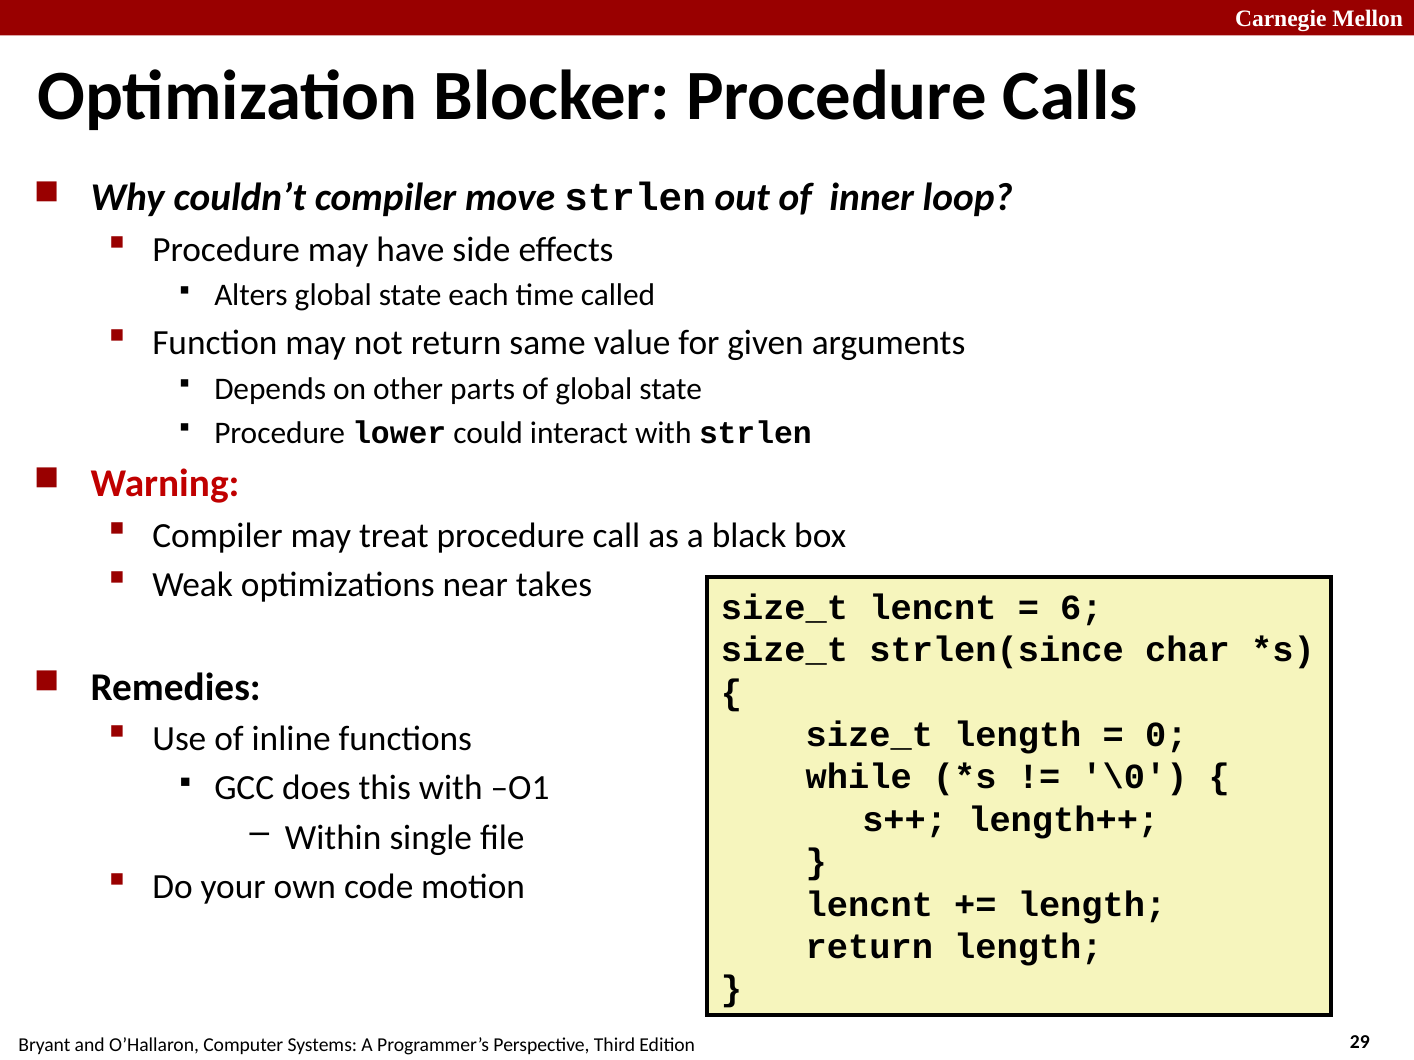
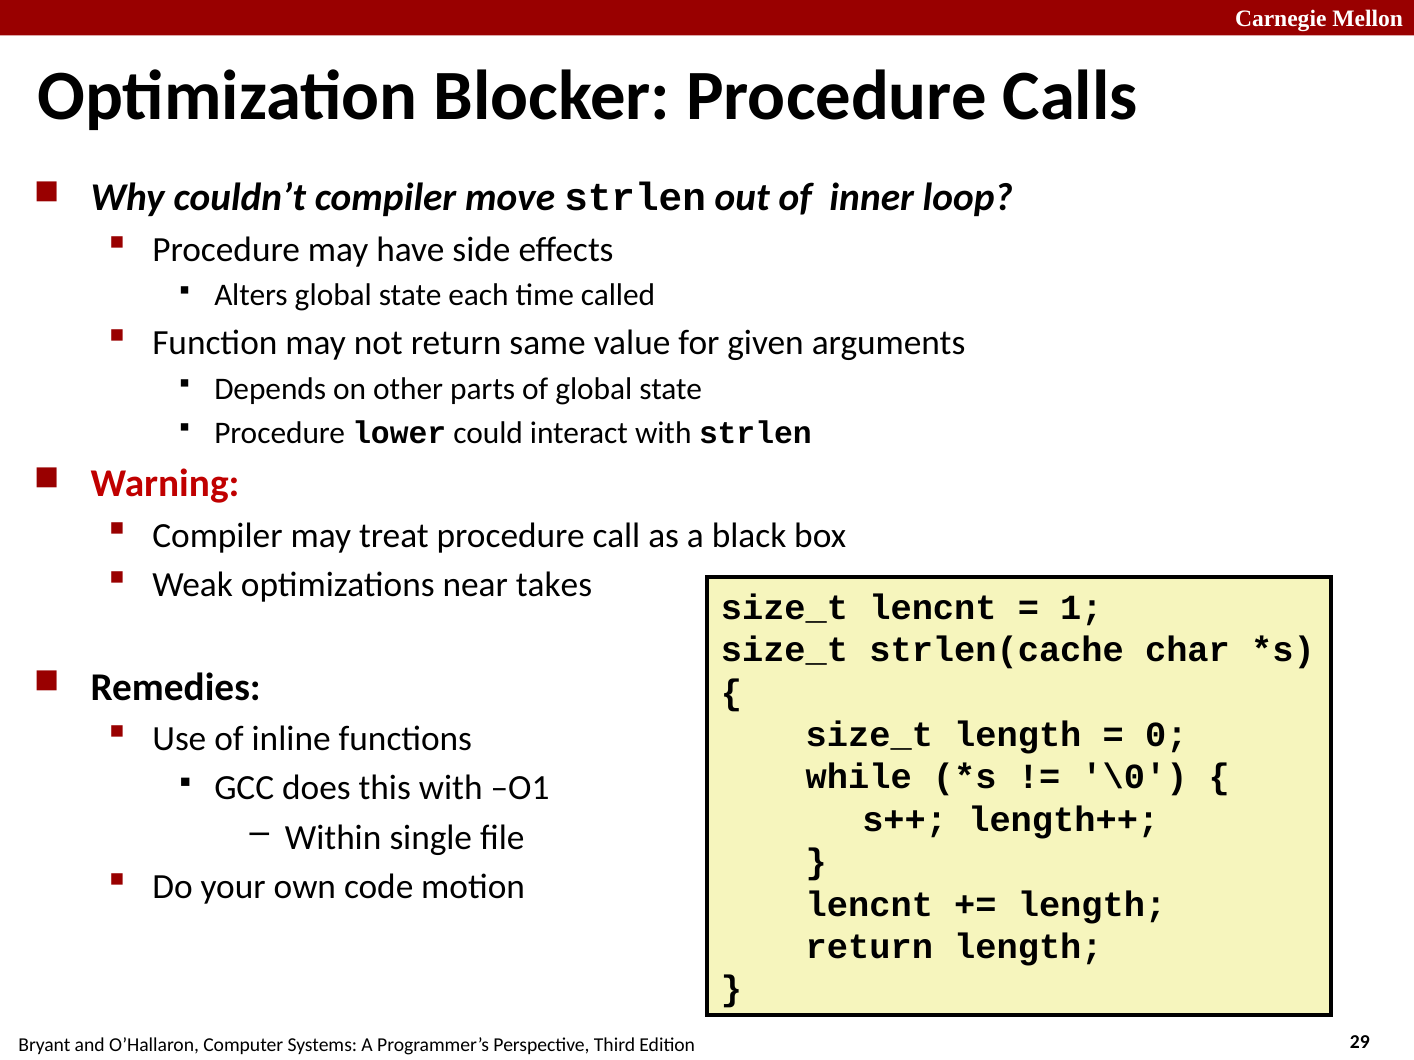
6: 6 -> 1
strlen(since: strlen(since -> strlen(cache
